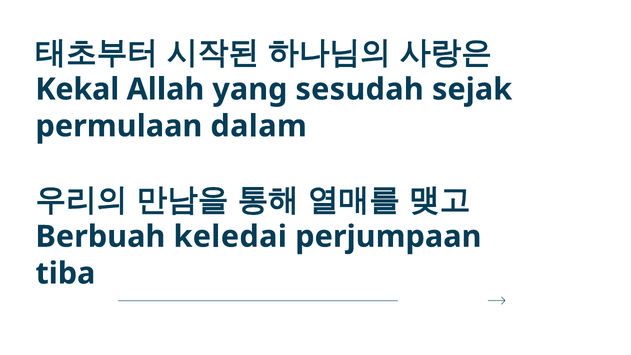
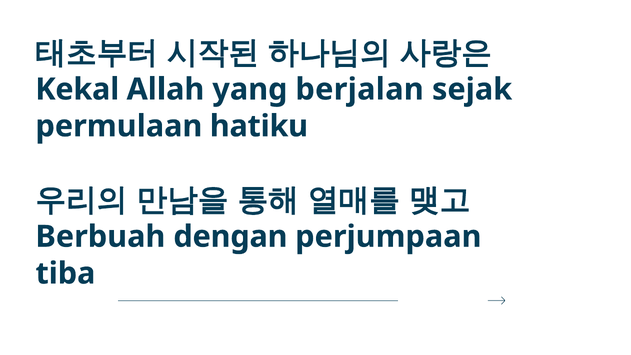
sesudah: sesudah -> berjalan
dalam: dalam -> hatiku
keledai: keledai -> dengan
